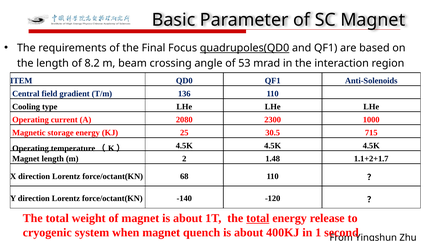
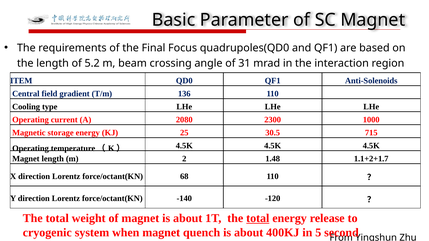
quadrupoles(QD0 underline: present -> none
8.2: 8.2 -> 5.2
53: 53 -> 31
1: 1 -> 5
